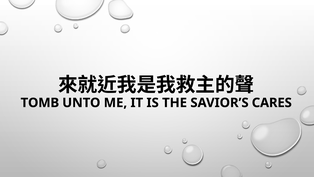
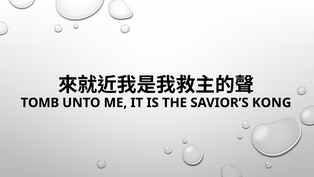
CARES: CARES -> KONG
